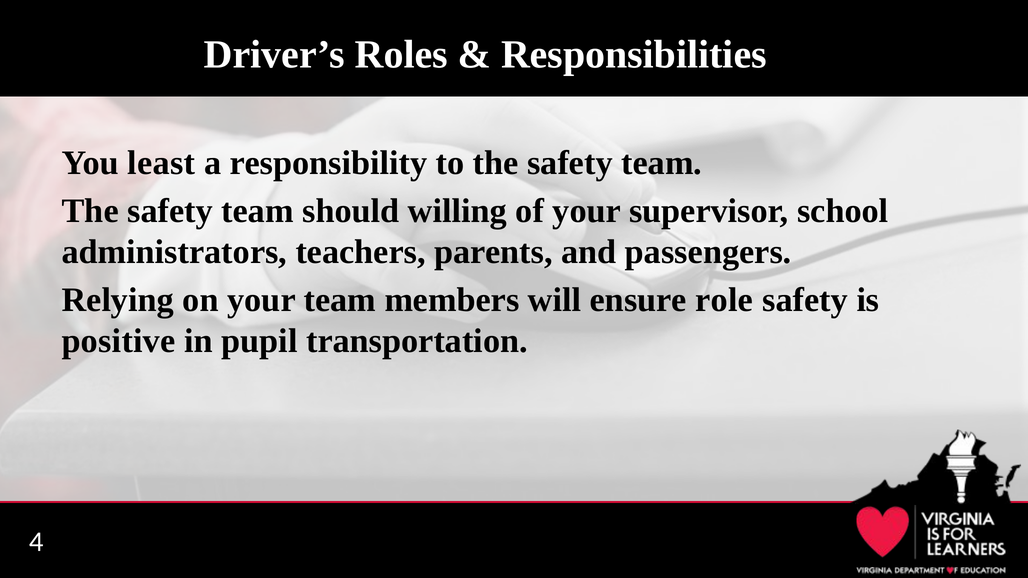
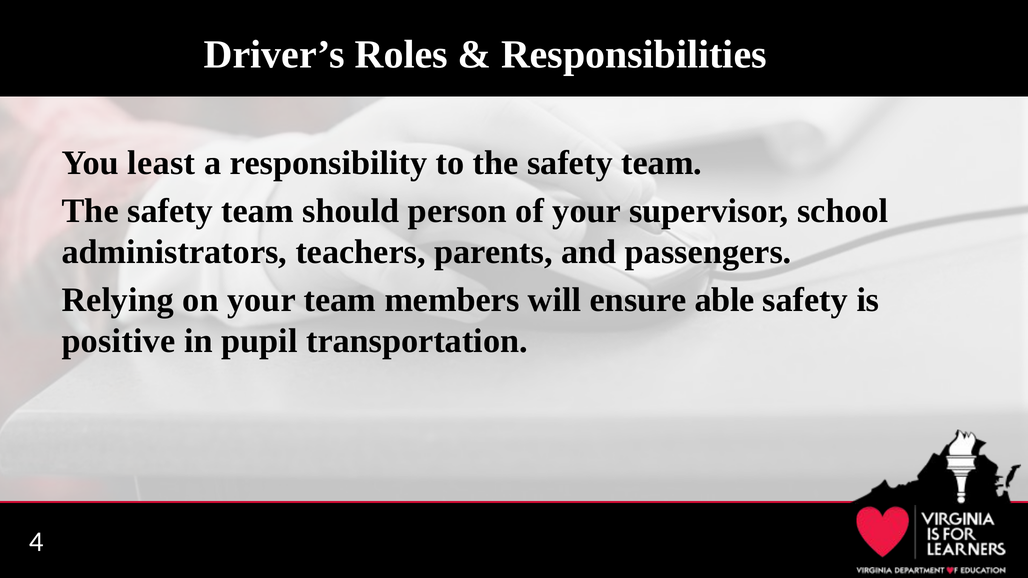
willing: willing -> person
role: role -> able
